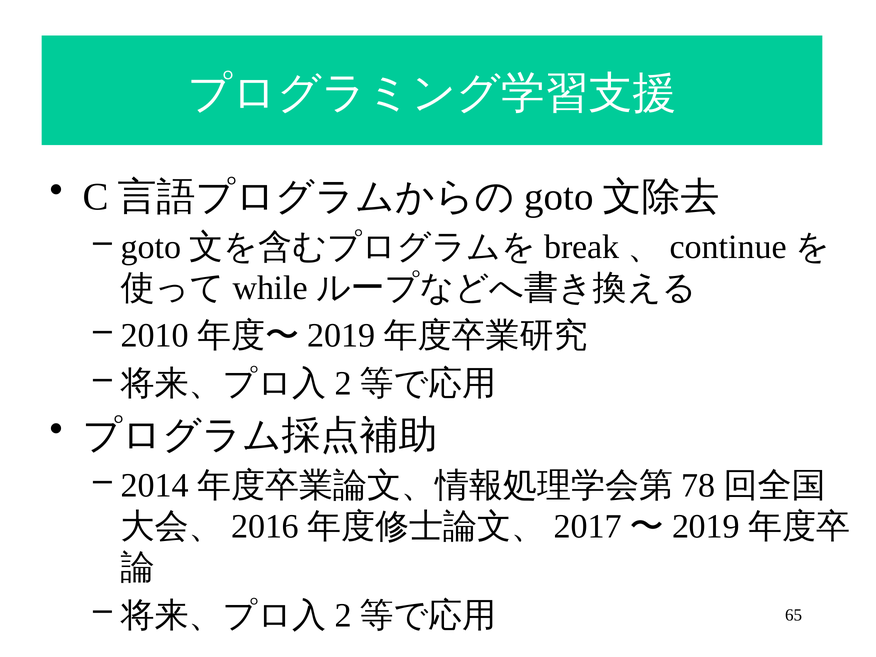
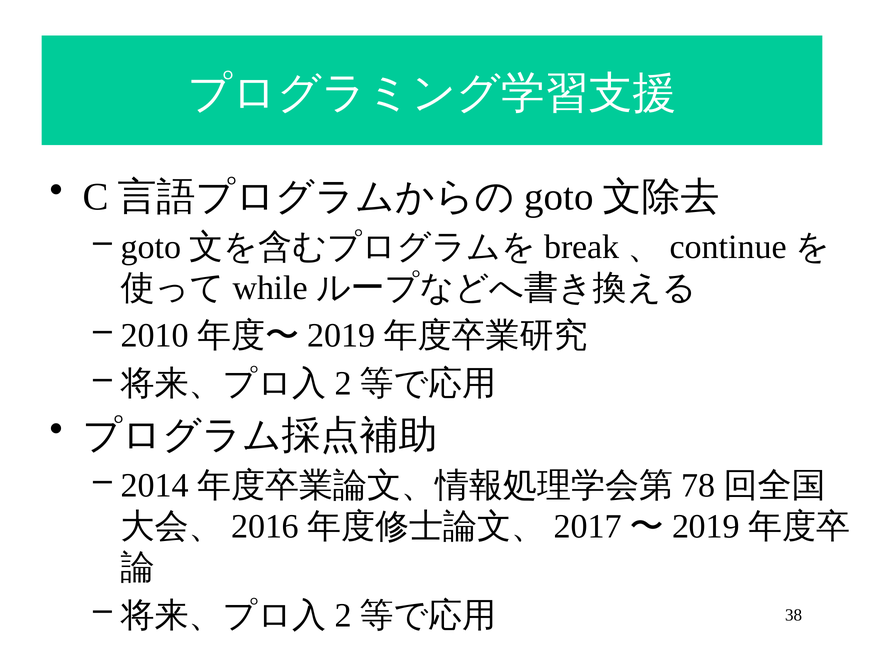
65: 65 -> 38
